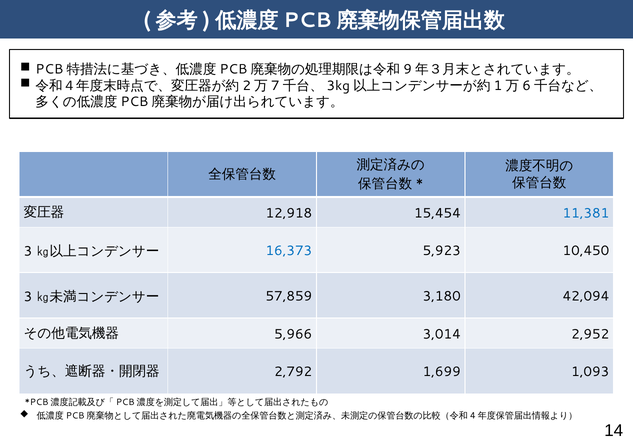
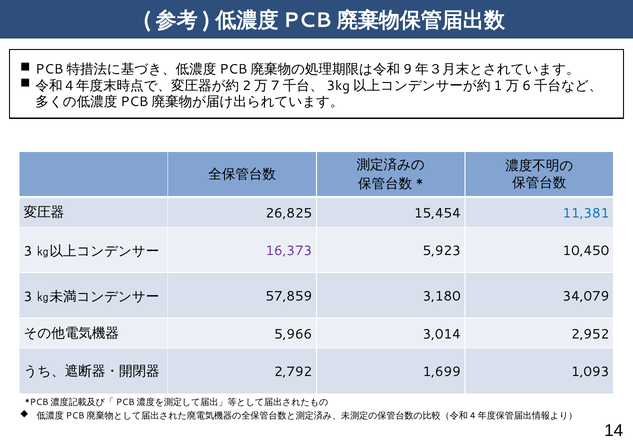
12,918: 12,918 -> 26,825
16,373 colour: blue -> purple
42,094: 42,094 -> 34,079
